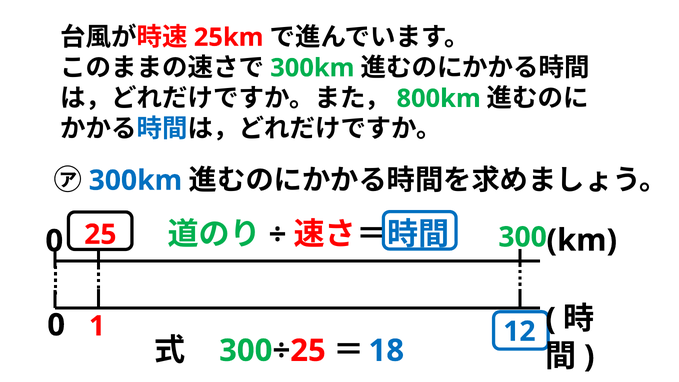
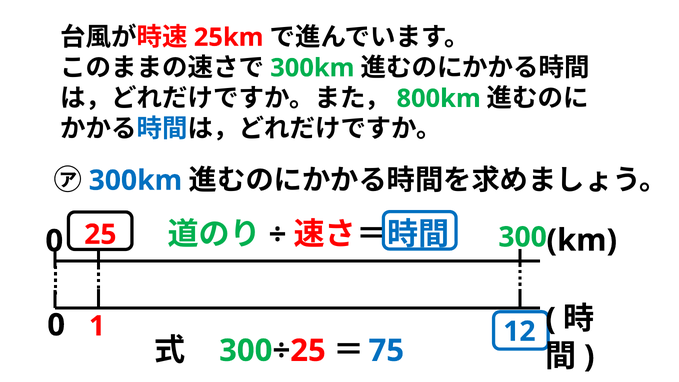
18: 18 -> 75
